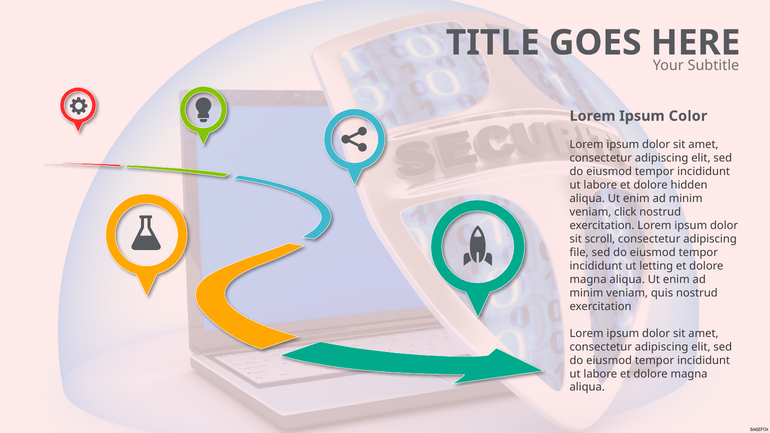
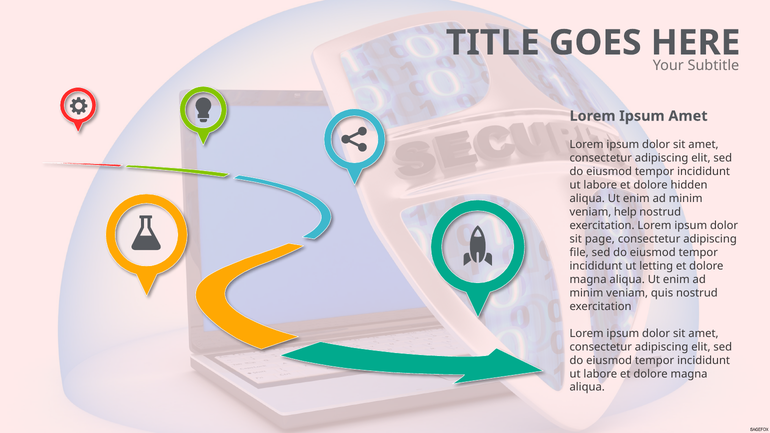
Ipsum Color: Color -> Amet
click: click -> help
scroll: scroll -> page
